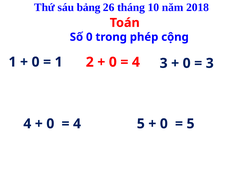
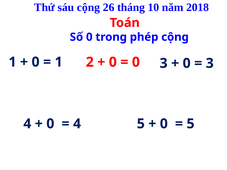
sáu bảng: bảng -> cộng
4 at (136, 62): 4 -> 0
